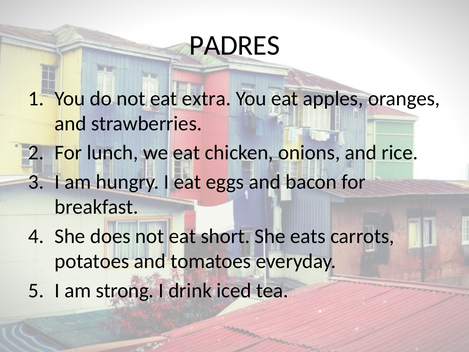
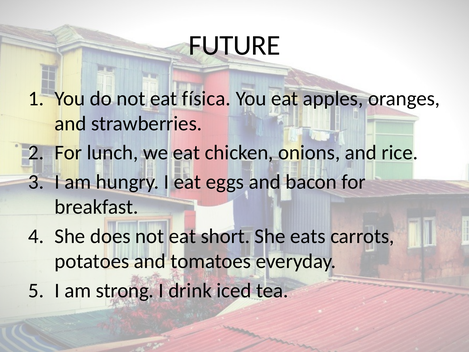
PADRES: PADRES -> FUTURE
extra: extra -> física
